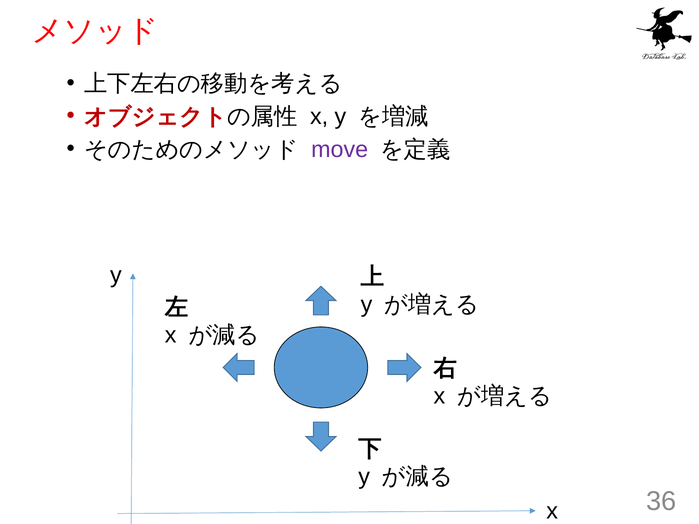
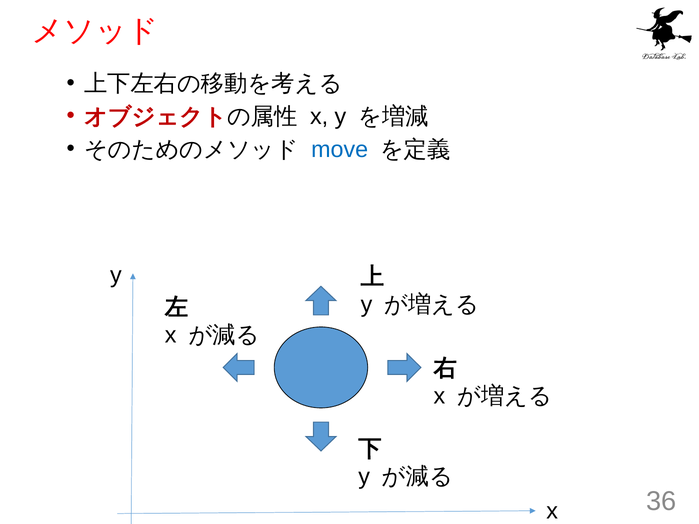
move colour: purple -> blue
